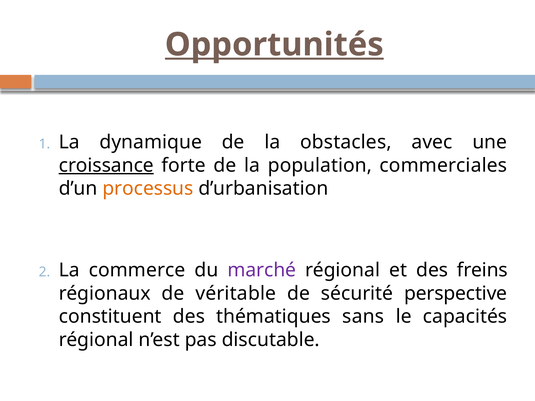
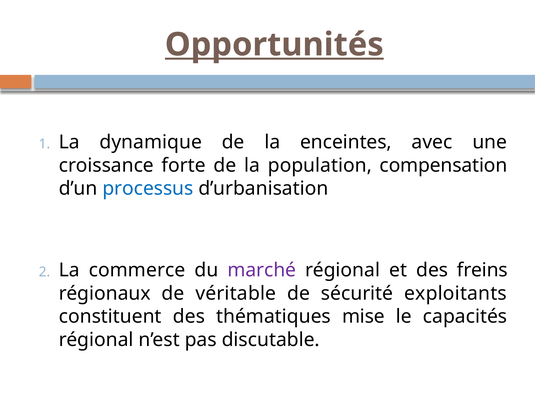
obstacles: obstacles -> enceintes
croissance underline: present -> none
commerciales: commerciales -> compensation
processus colour: orange -> blue
perspective: perspective -> exploitants
sans: sans -> mise
